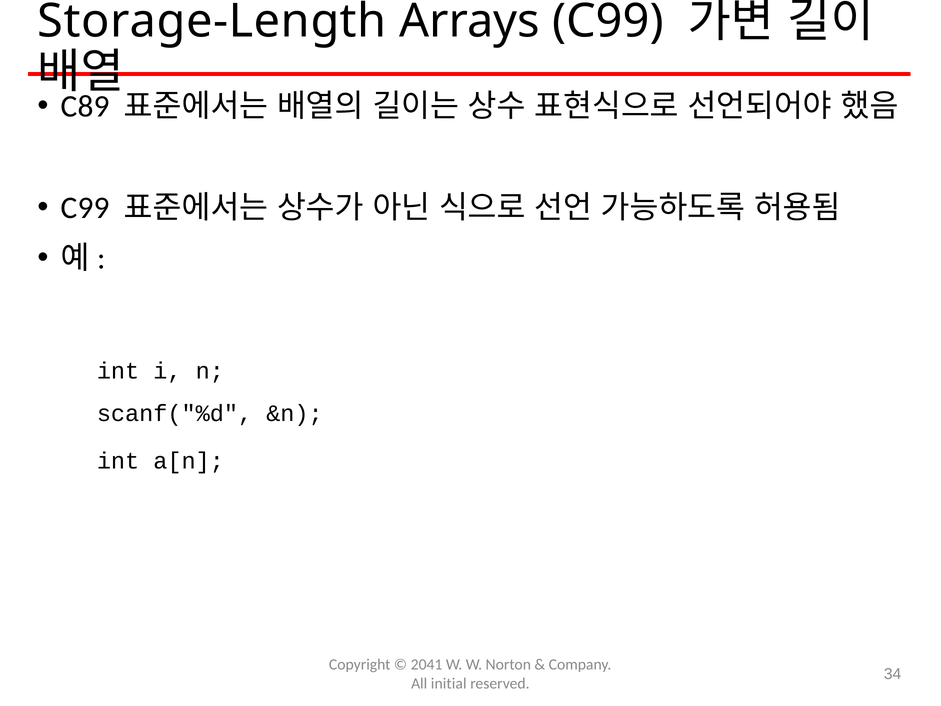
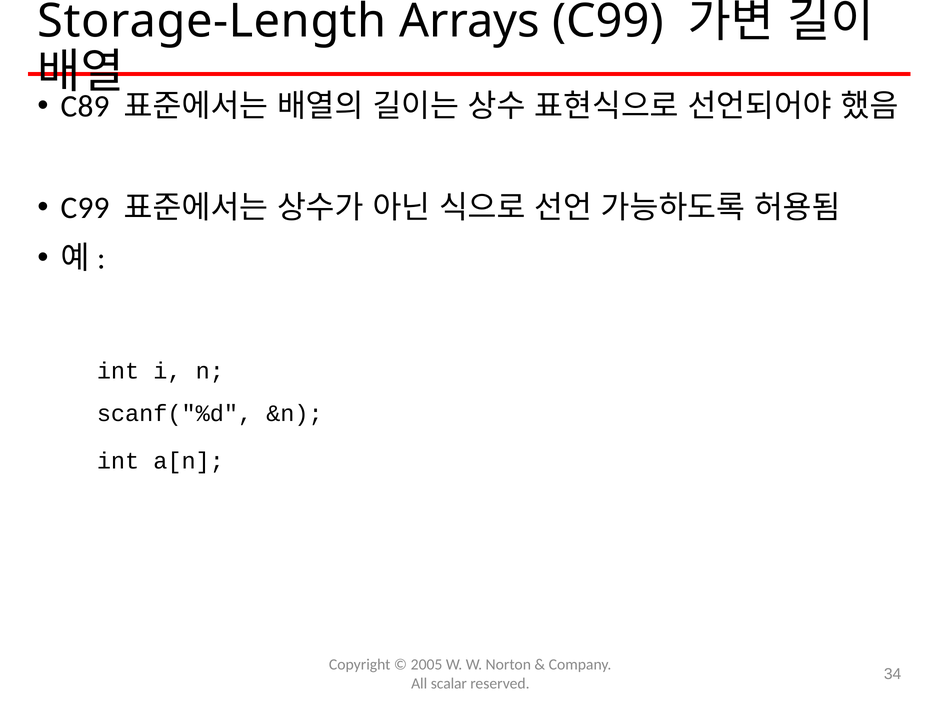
2041: 2041 -> 2005
initial: initial -> scalar
